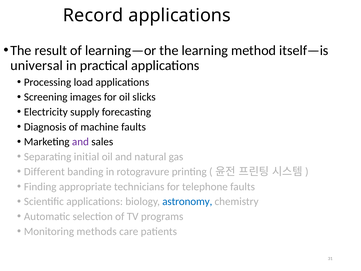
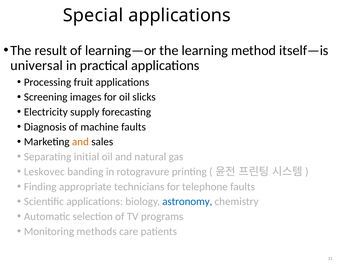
Record: Record -> Special
load: load -> fruit
and at (80, 142) colour: purple -> orange
Different: Different -> Leskovec
